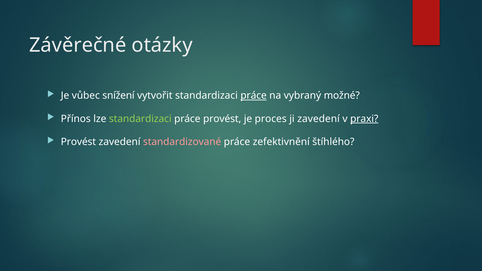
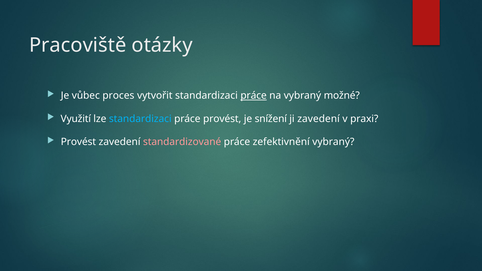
Závěrečné: Závěrečné -> Pracoviště
snížení: snížení -> proces
Přínos: Přínos -> Využití
standardizaci at (140, 119) colour: light green -> light blue
proces: proces -> snížení
praxi underline: present -> none
zefektivnění štíhlého: štíhlého -> vybraný
